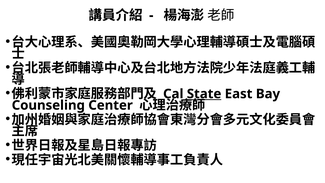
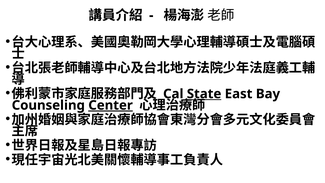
Center underline: none -> present
